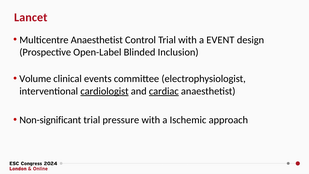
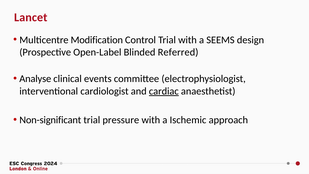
Multicentre Anaesthetist: Anaesthetist -> Modification
EVENT: EVENT -> SEEMS
Inclusion: Inclusion -> Referred
Volume: Volume -> Analyse
cardiologist underline: present -> none
